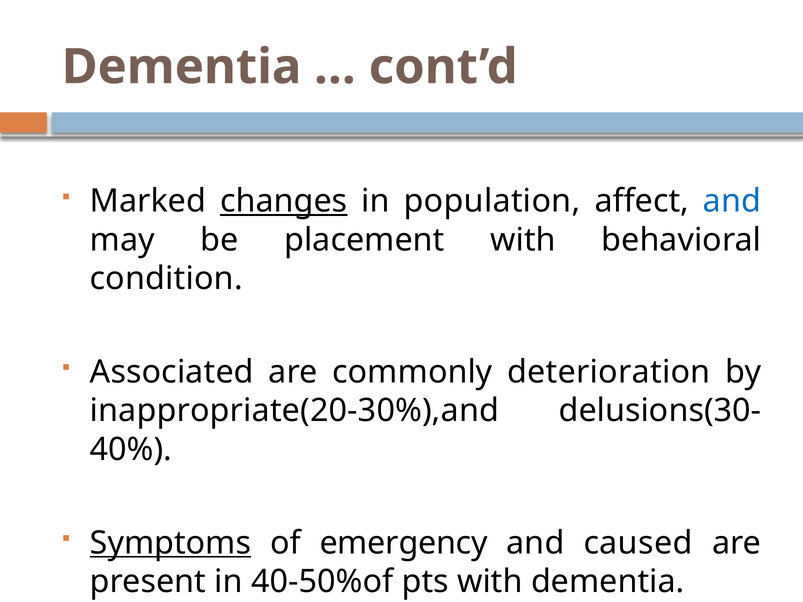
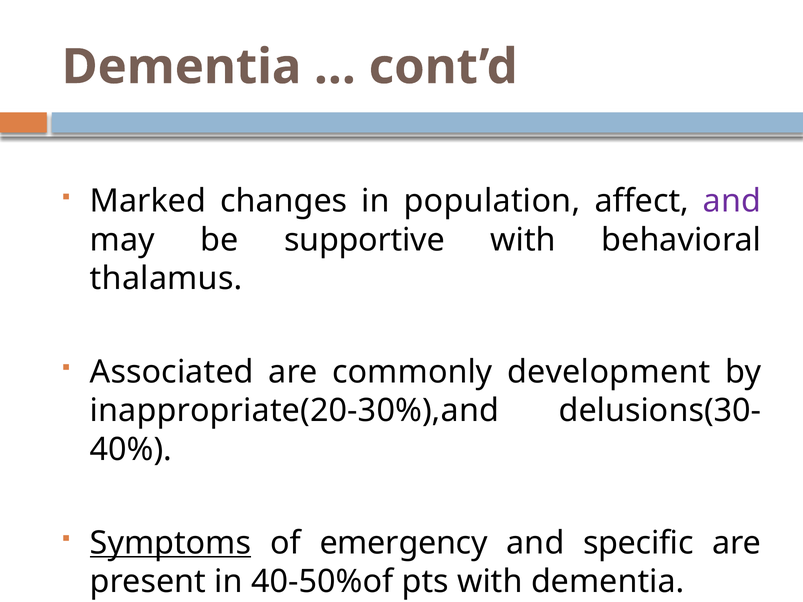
changes underline: present -> none
and at (732, 201) colour: blue -> purple
placement: placement -> supportive
condition: condition -> thalamus
deterioration: deterioration -> development
caused: caused -> specific
